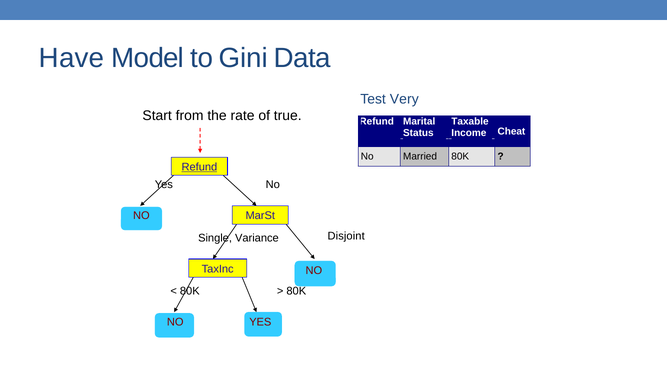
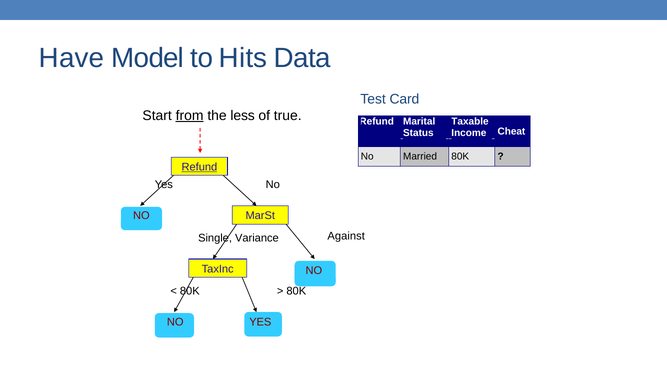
Gini: Gini -> Hits
Very: Very -> Card
from underline: none -> present
rate: rate -> less
Disjoint: Disjoint -> Against
